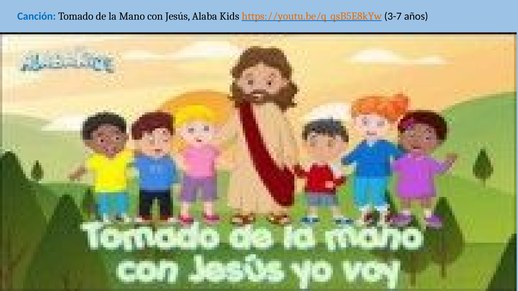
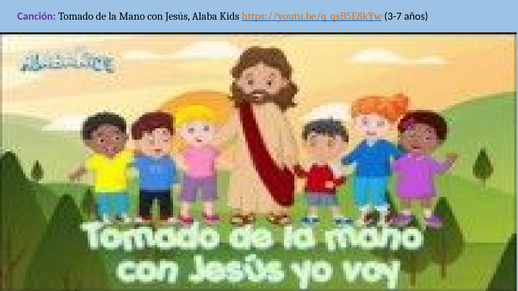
Canción colour: blue -> purple
